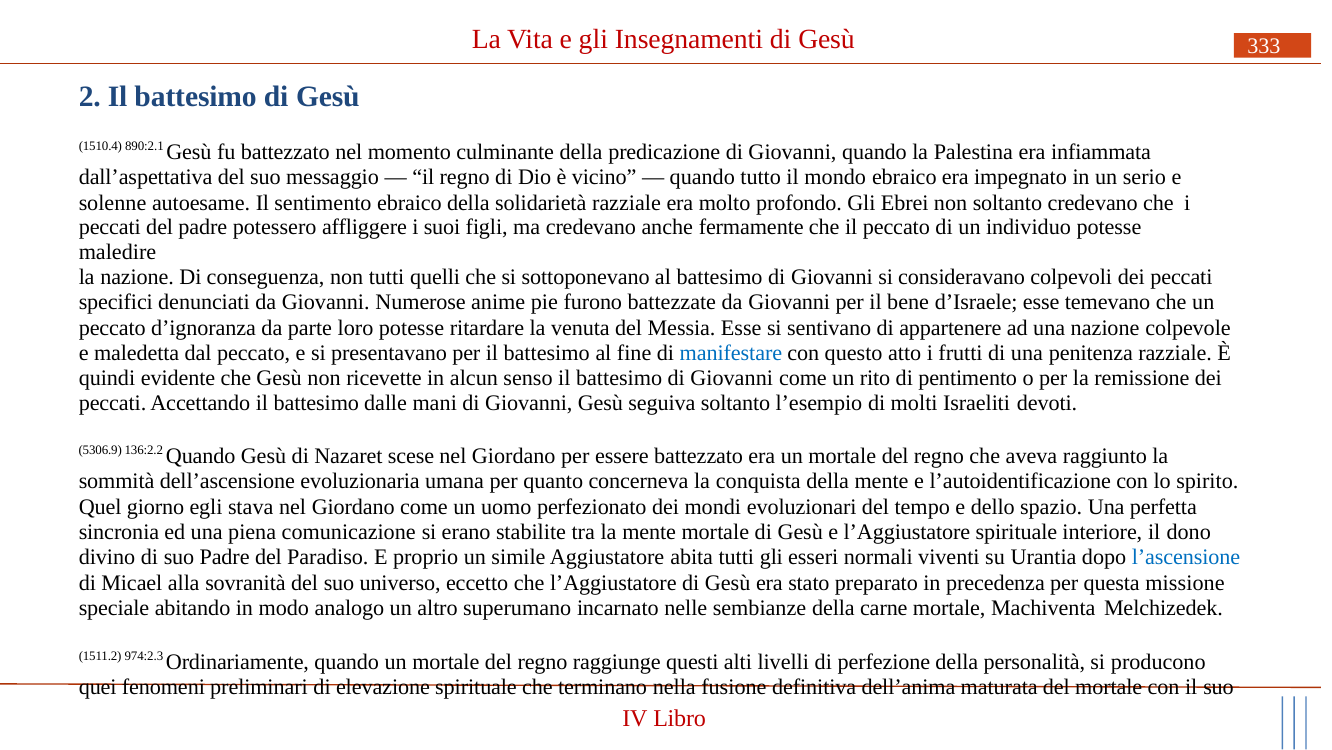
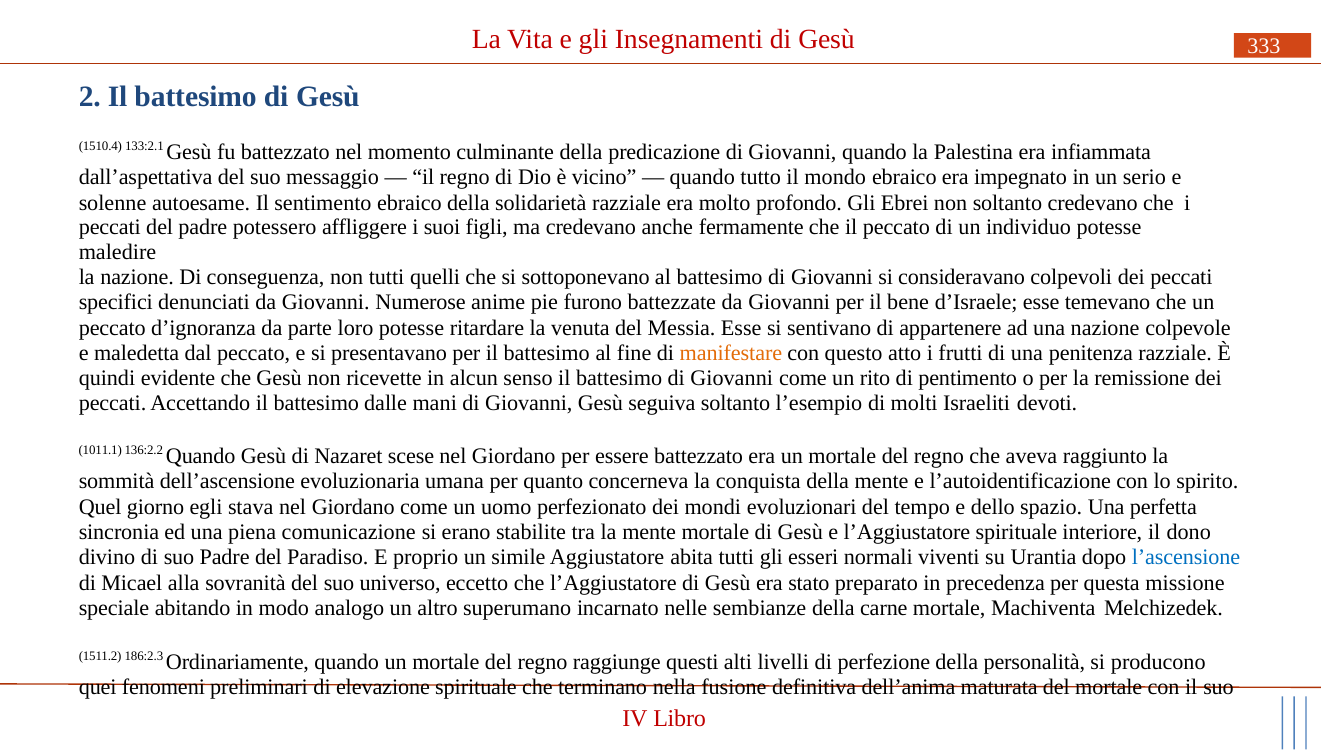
890:2.1: 890:2.1 -> 133:2.1
manifestare colour: blue -> orange
5306.9: 5306.9 -> 1011.1
974:2.3: 974:2.3 -> 186:2.3
